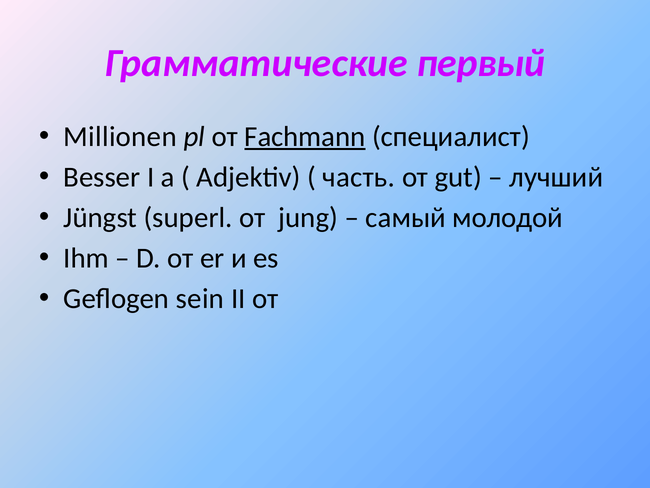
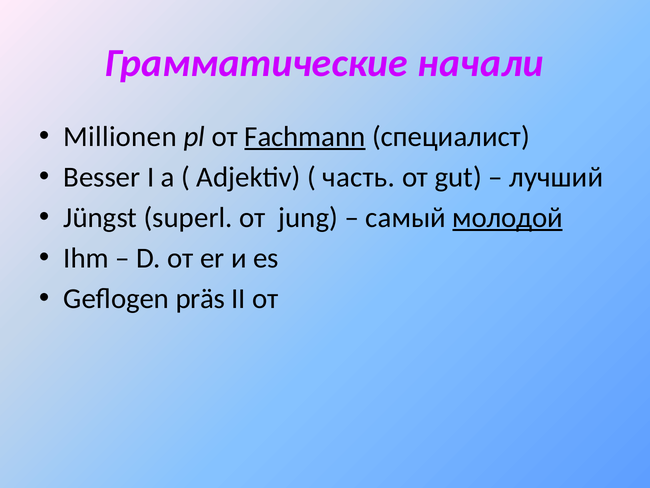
первый: первый -> начали
молодой underline: none -> present
sein: sein -> präs
